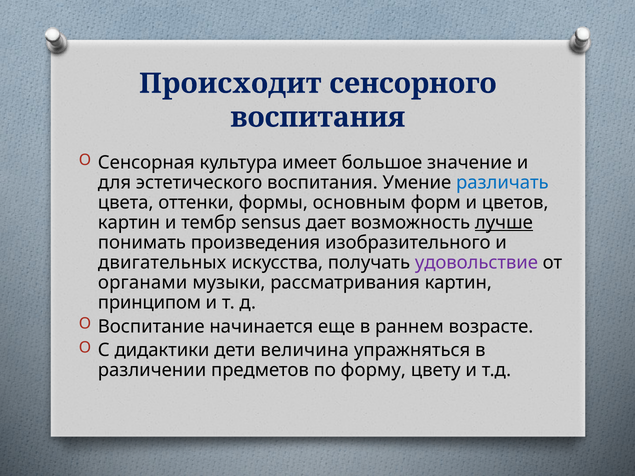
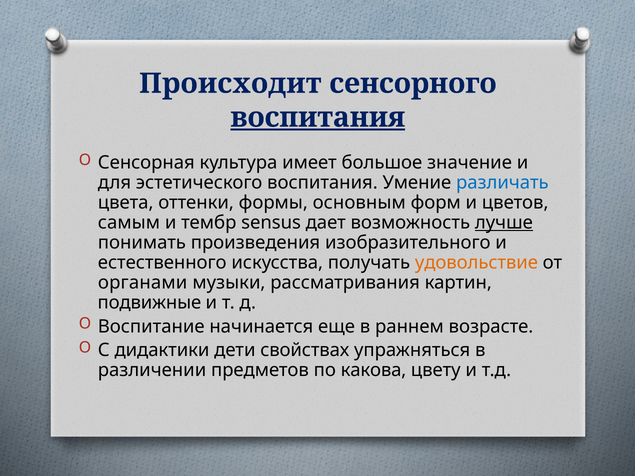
воспитания at (318, 117) underline: none -> present
картин at (129, 223): картин -> самым
двигательных: двигательных -> естественного
удовольствие colour: purple -> orange
принципом: принципом -> подвижные
величина: величина -> свойствах
форму: форму -> какова
